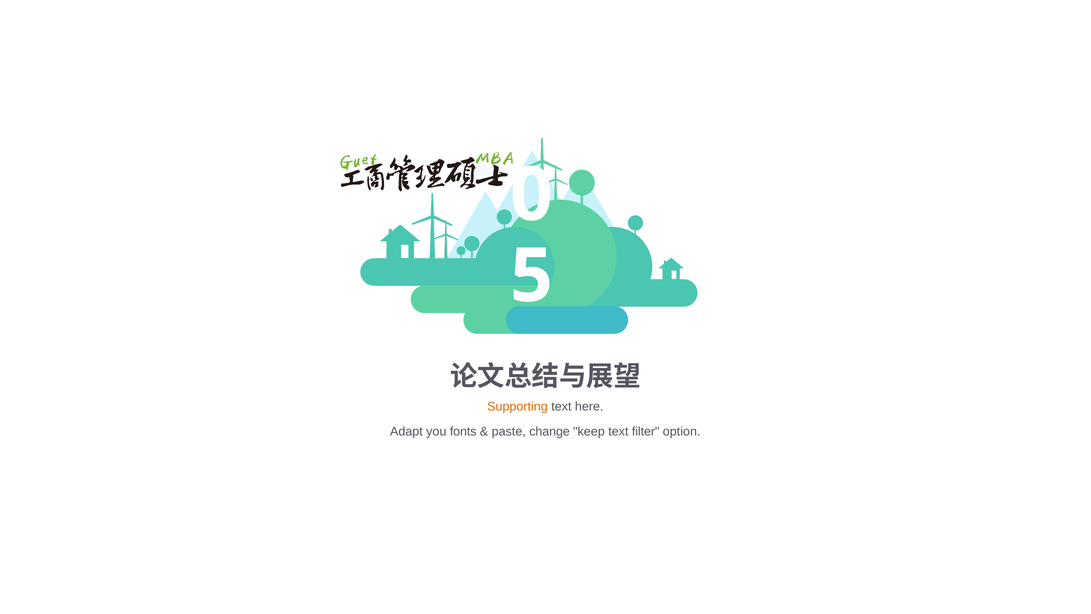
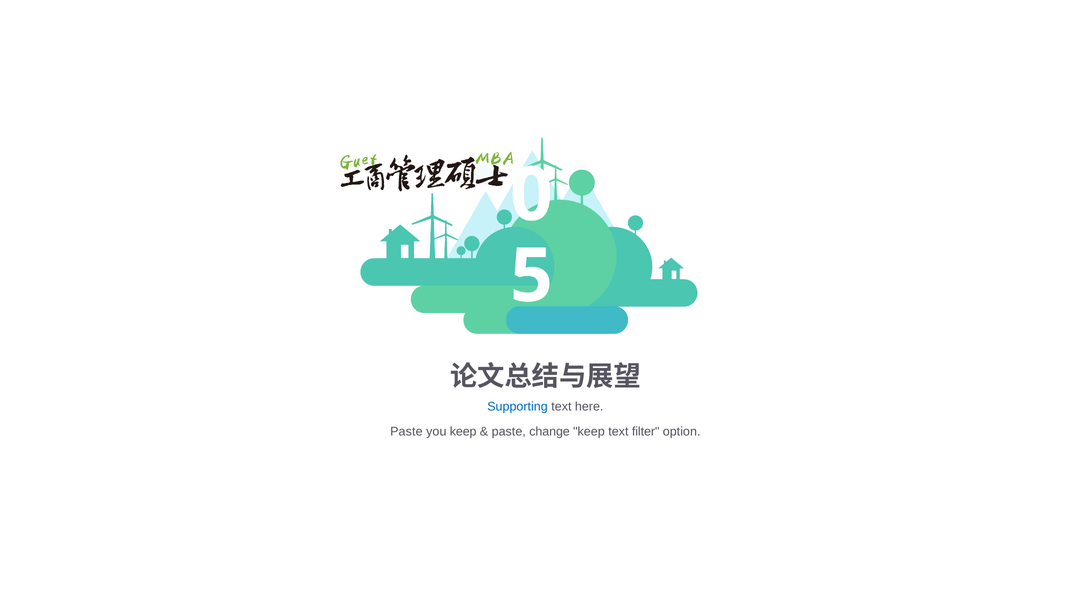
Supporting colour: orange -> blue
Adapt at (406, 431): Adapt -> Paste
you fonts: fonts -> keep
